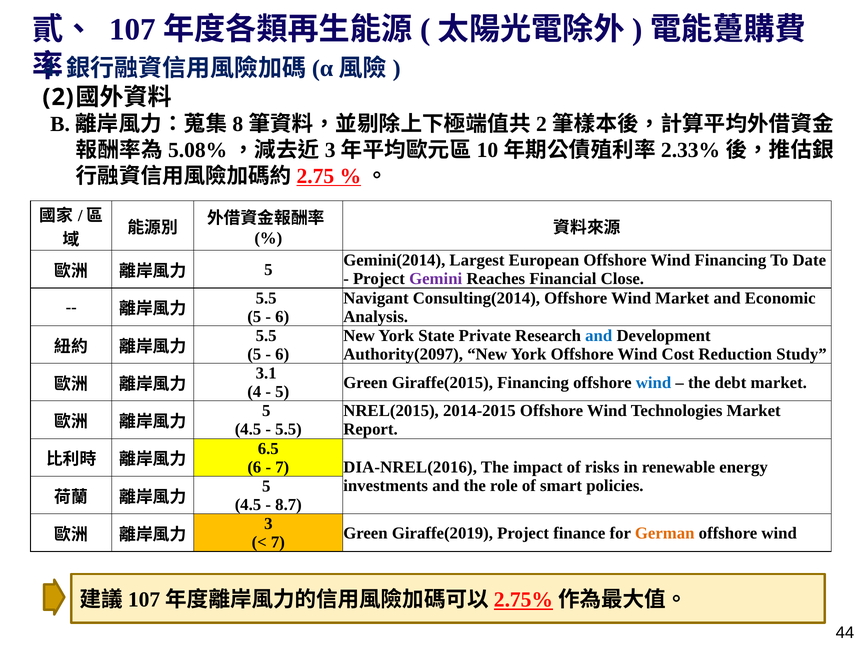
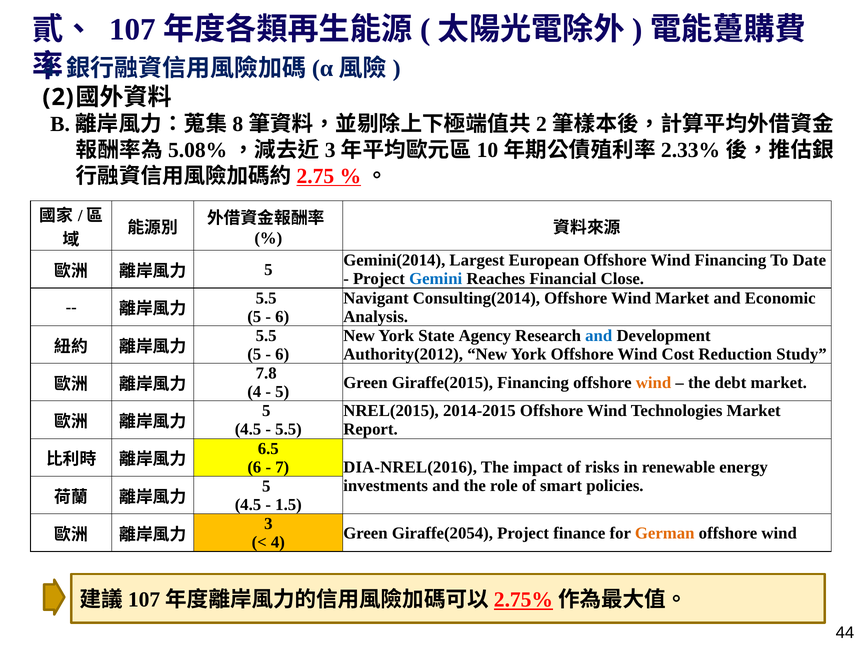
Gemini colour: purple -> blue
Private: Private -> Agency
Authority(2097: Authority(2097 -> Authority(2012
3.1: 3.1 -> 7.8
wind at (653, 383) colour: blue -> orange
8.7: 8.7 -> 1.5
Giraffe(2019: Giraffe(2019 -> Giraffe(2054
7 at (278, 543): 7 -> 4
